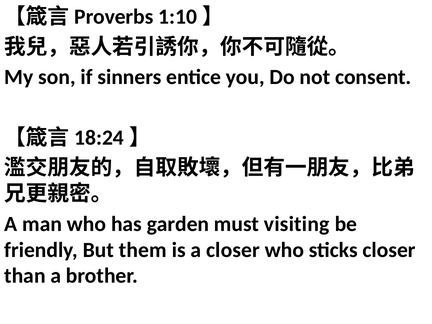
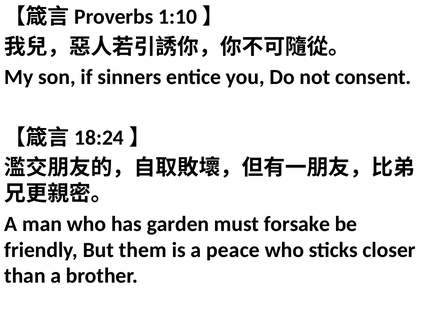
visiting: visiting -> forsake
a closer: closer -> peace
